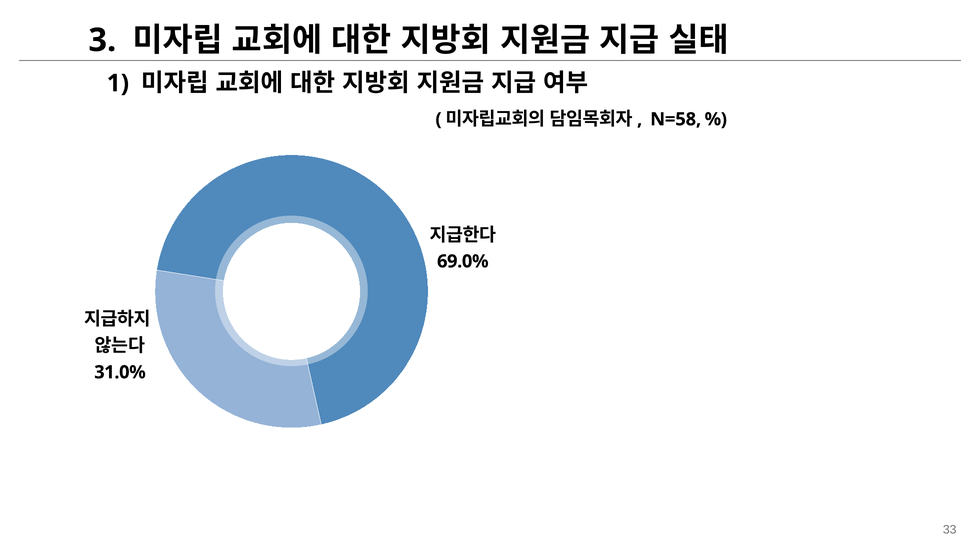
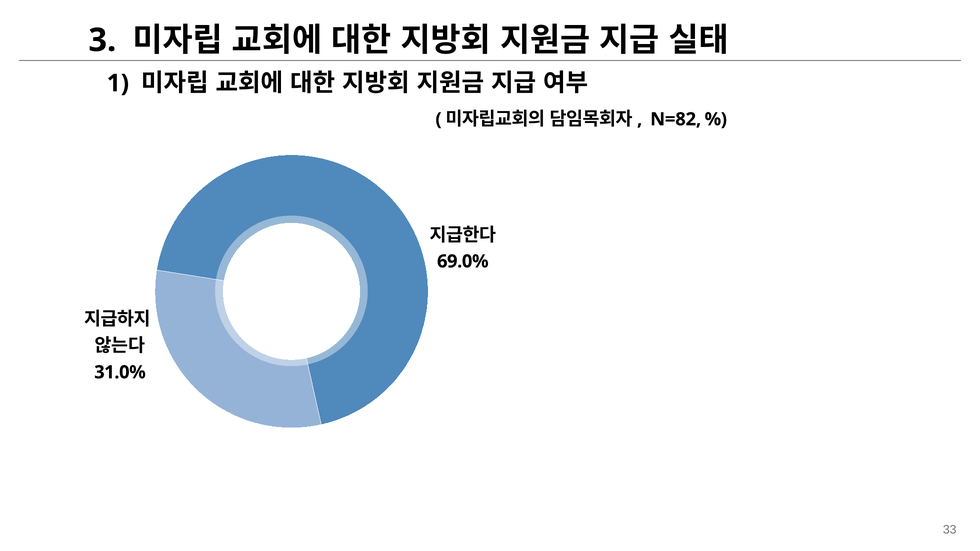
N=58: N=58 -> N=82
